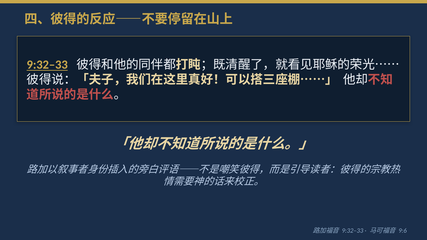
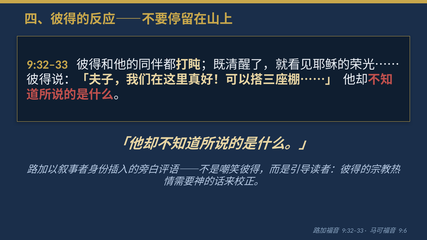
9:32–33 at (47, 65) underline: present -> none
